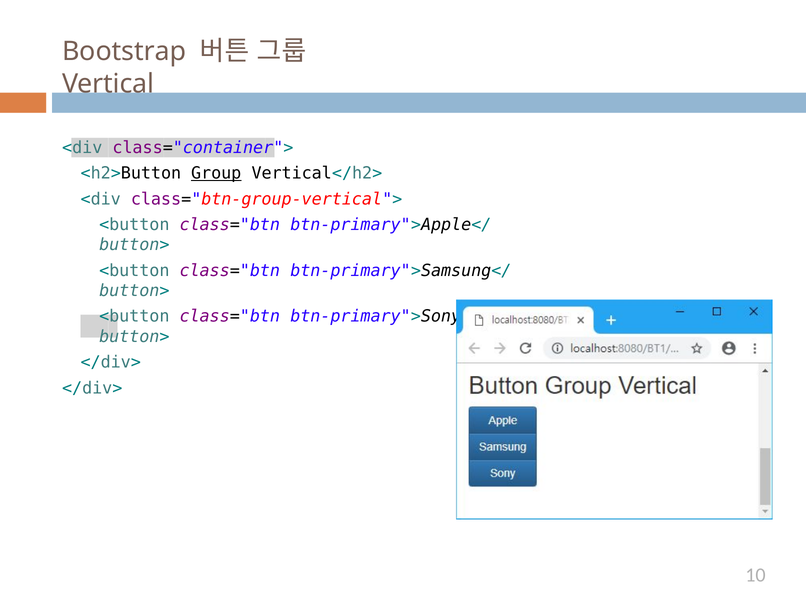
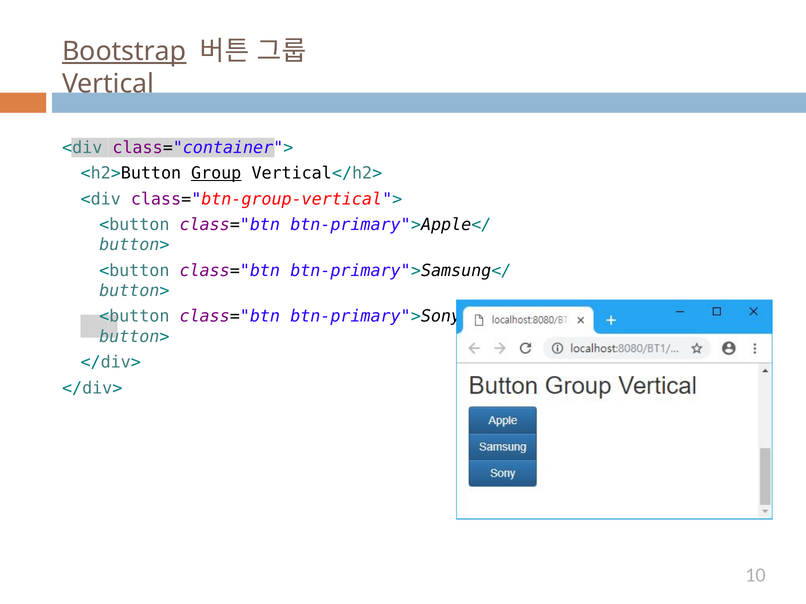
Bootstrap underline: none -> present
